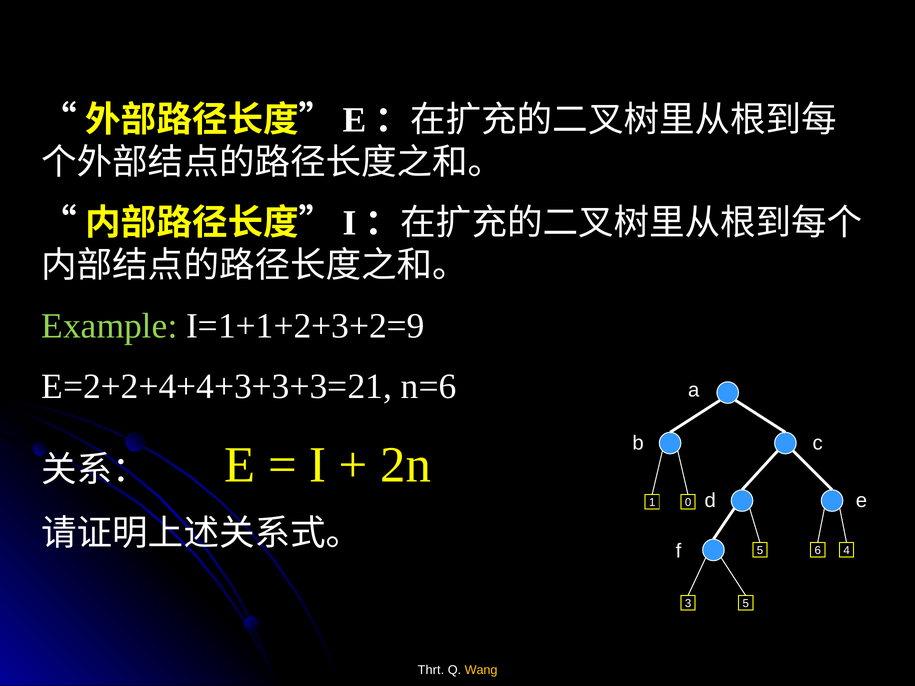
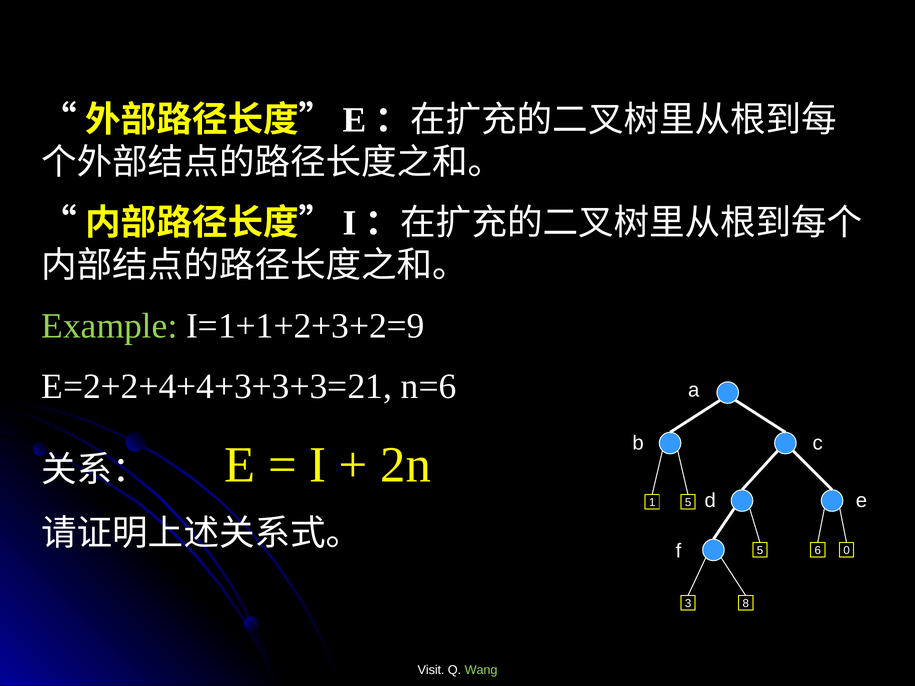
1 0: 0 -> 5
4: 4 -> 0
3 5: 5 -> 8
Thrt: Thrt -> Visit
Wang colour: yellow -> light green
